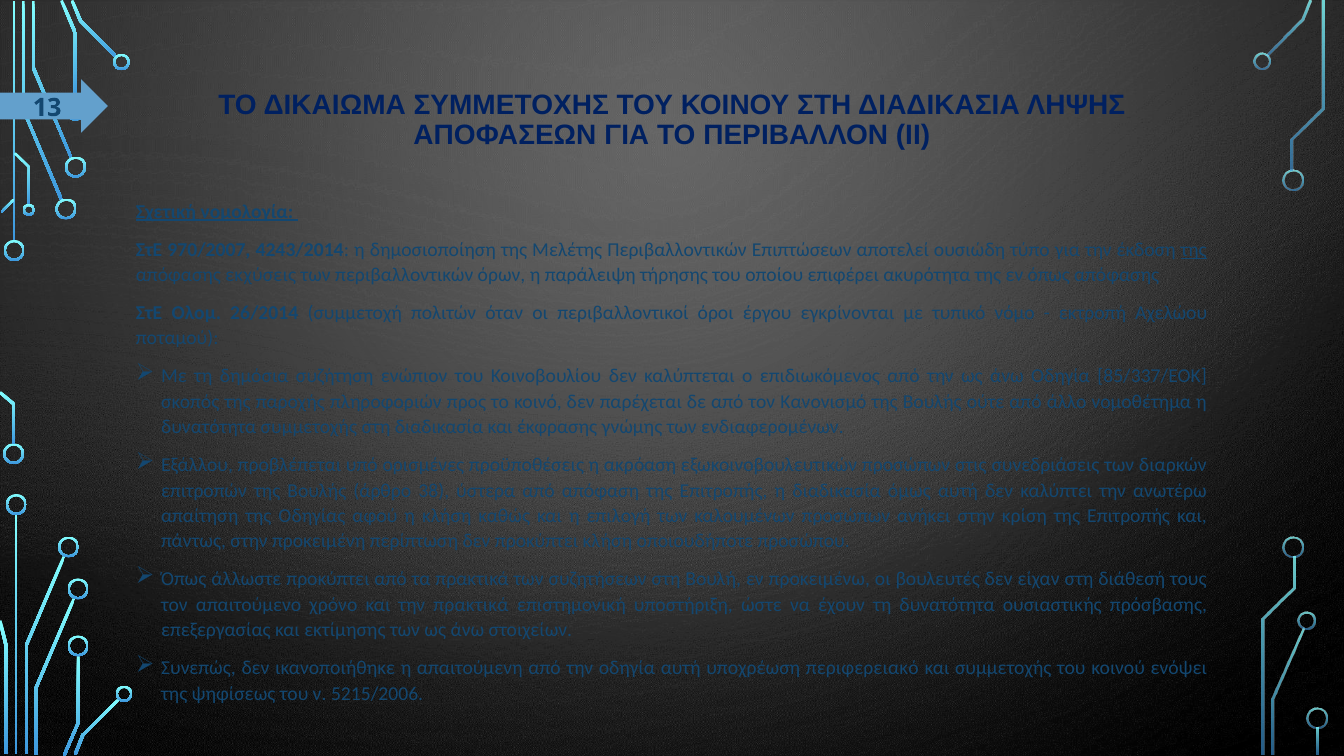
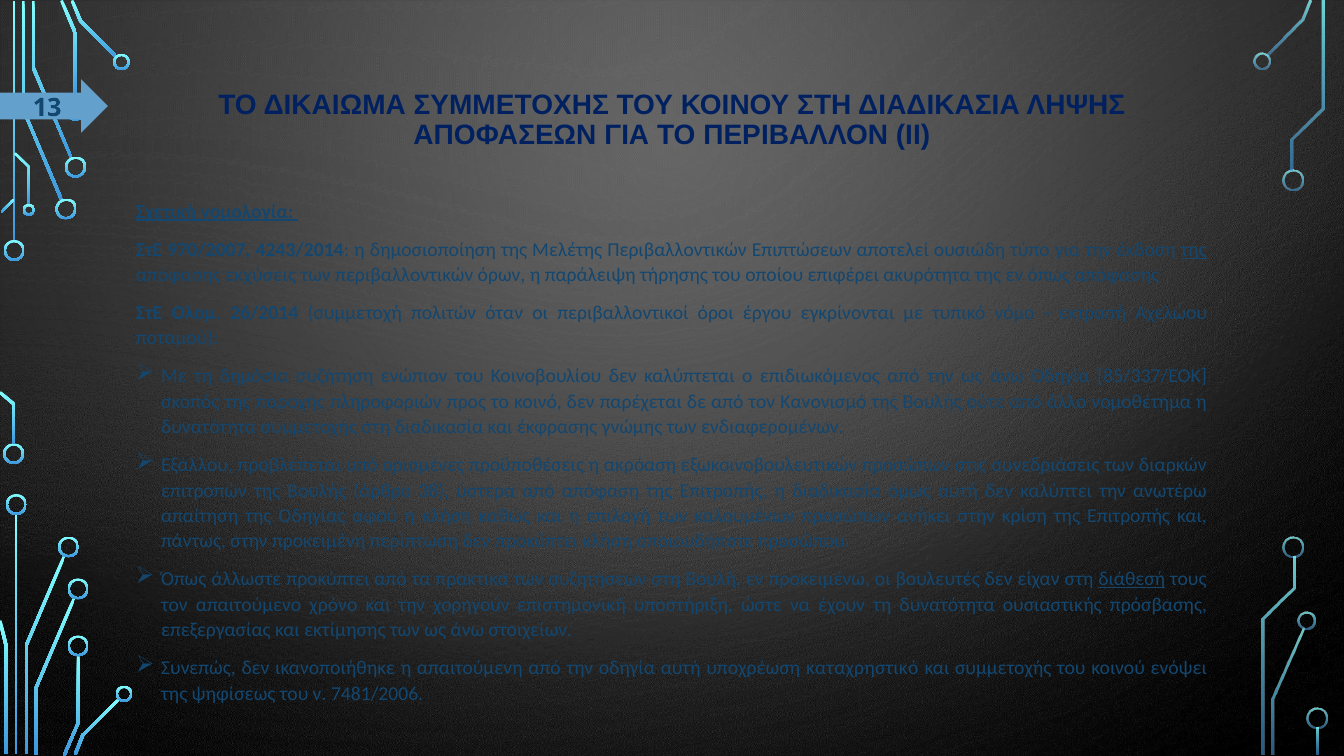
διάθεσή underline: none -> present
την πρακτικά: πρακτικά -> χορηγούν
περιφερειακό: περιφερειακό -> καταχρηστικό
5215/2006: 5215/2006 -> 7481/2006
